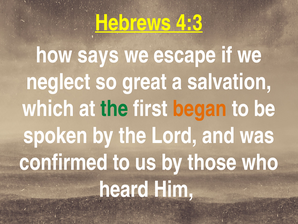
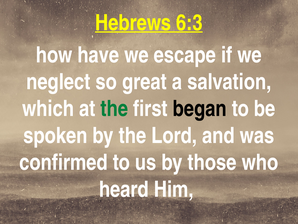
4:3: 4:3 -> 6:3
says: says -> have
began colour: orange -> black
